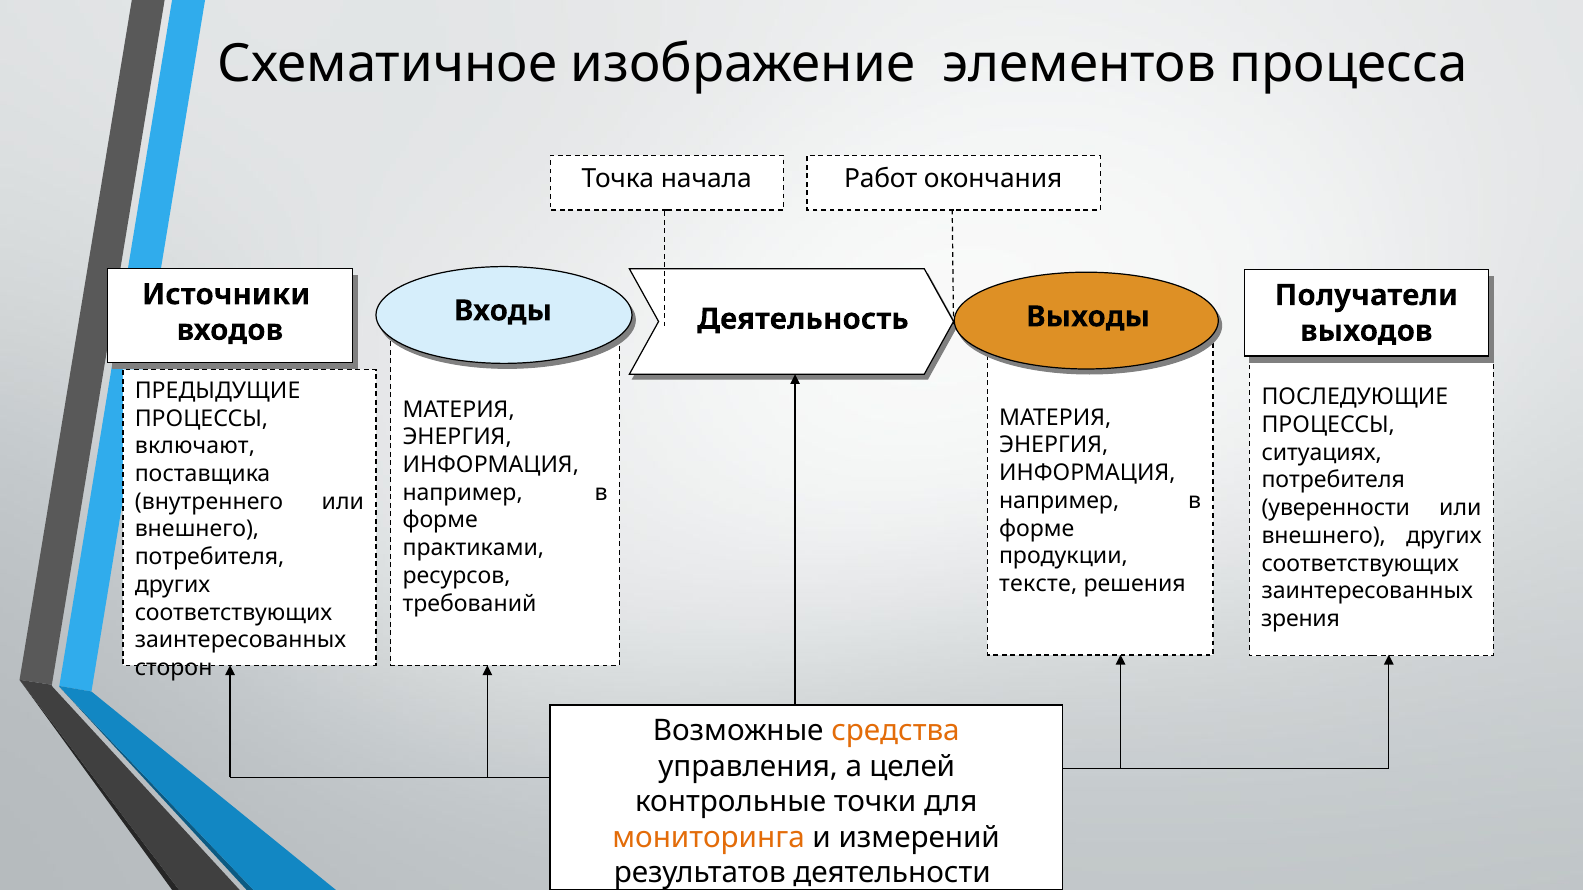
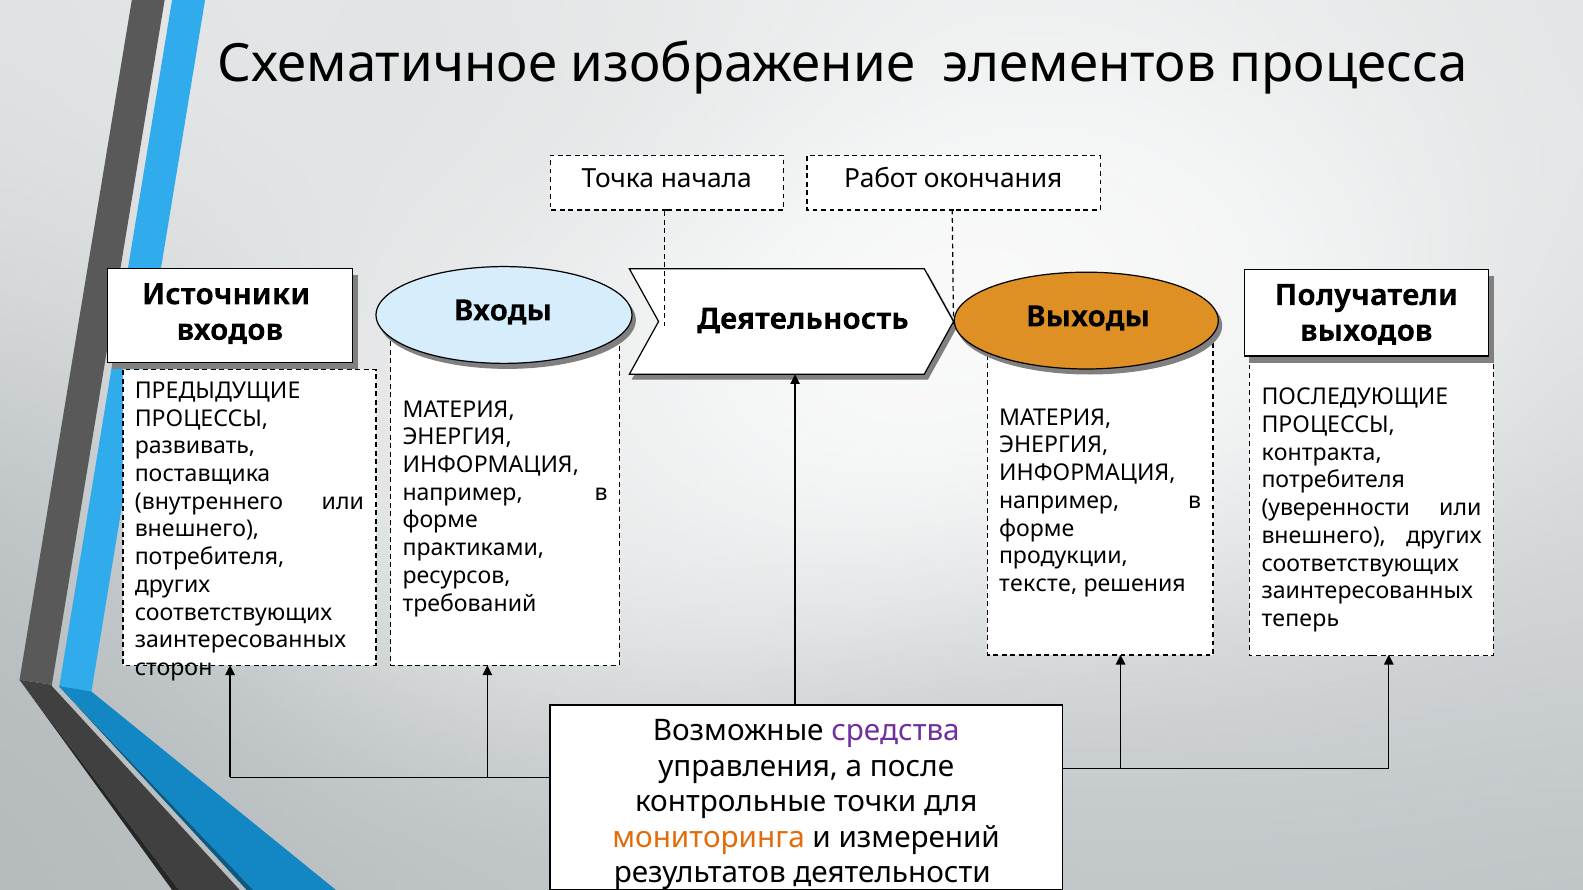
включают: включают -> развивать
ситуациях: ситуациях -> контракта
зрения: зрения -> теперь
средства colour: orange -> purple
целей: целей -> после
